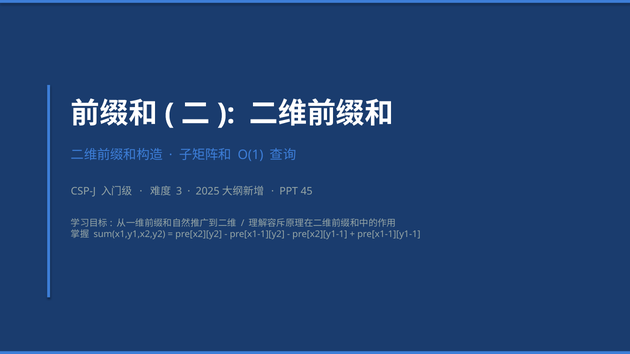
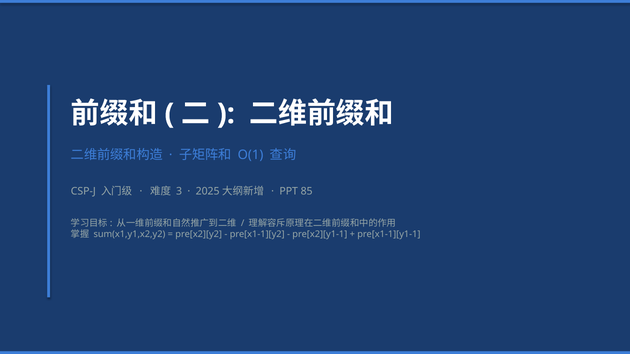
45: 45 -> 85
